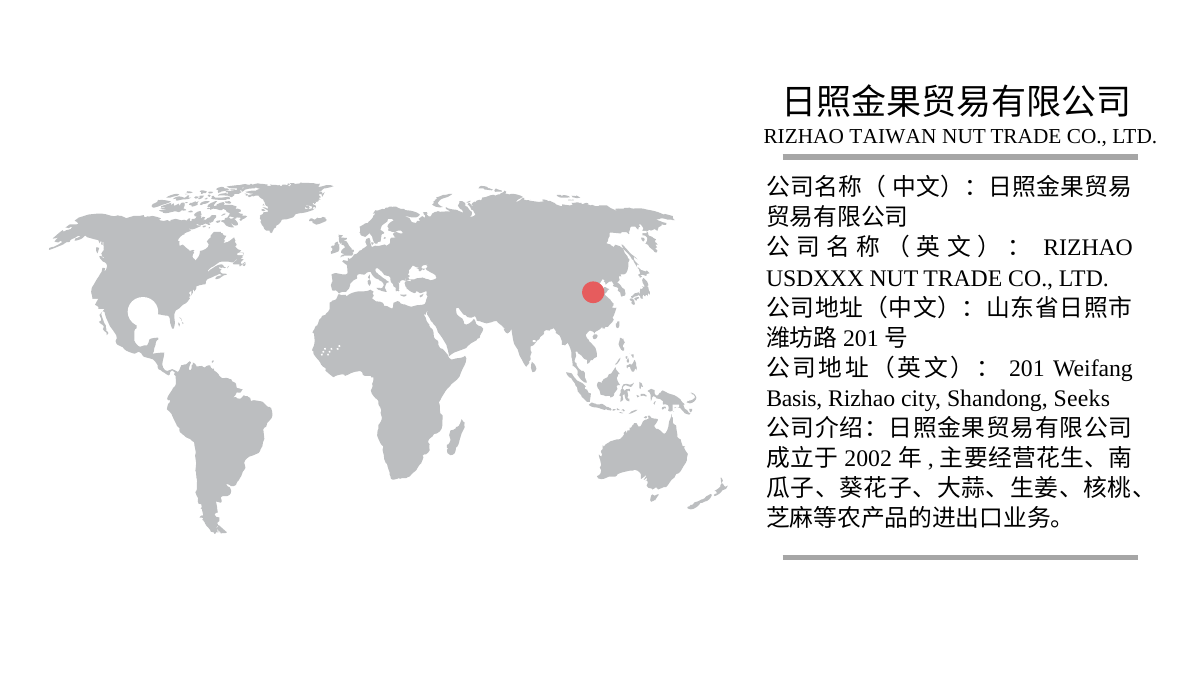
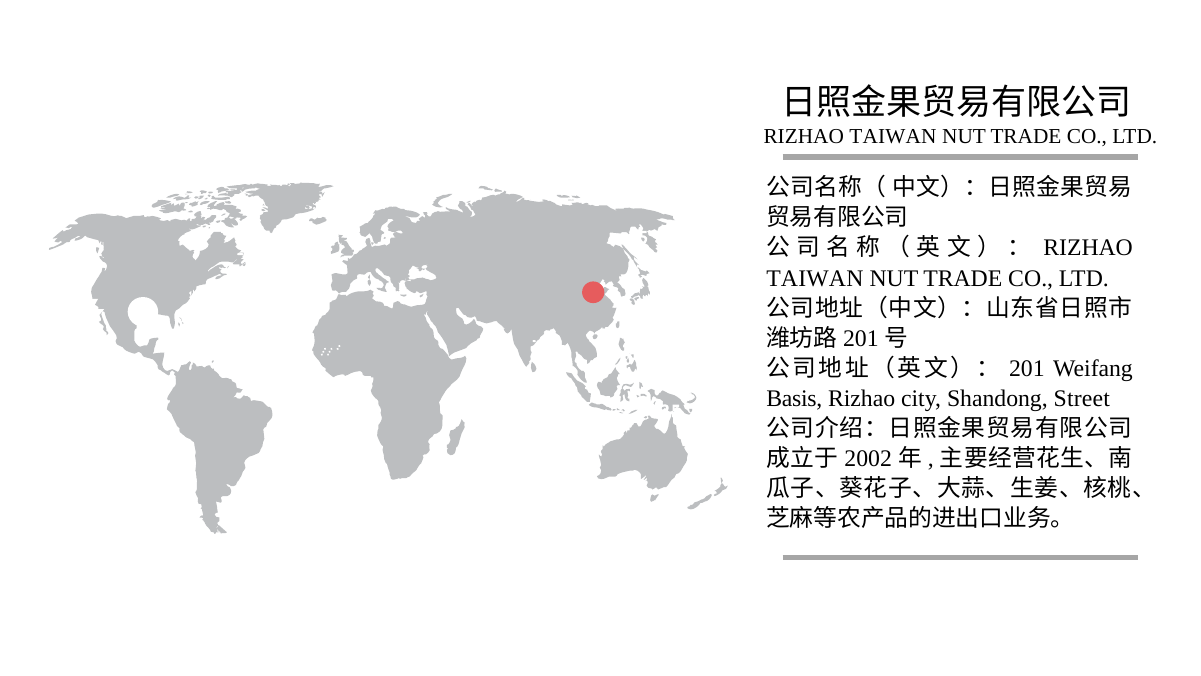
USDXXX at (815, 278): USDXXX -> TAIWAN
Seeks: Seeks -> Street
